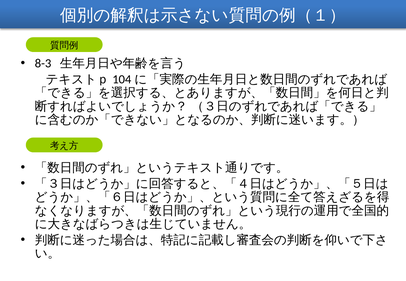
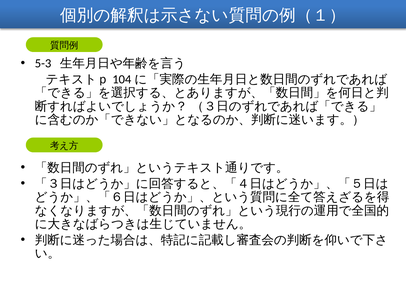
8-3: 8-3 -> 5-3
